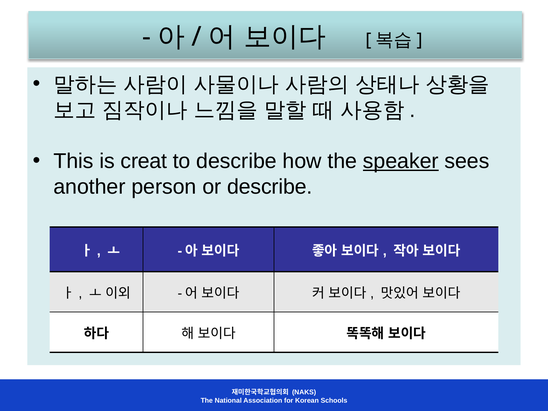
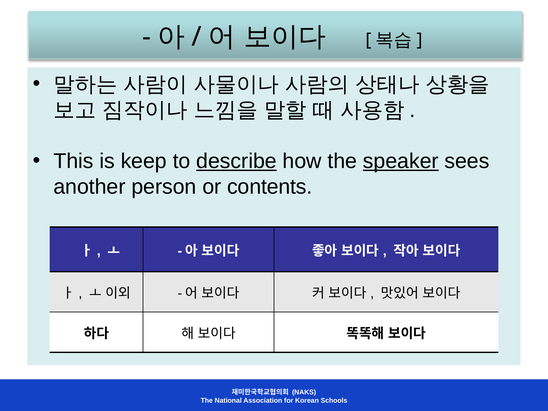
creat: creat -> keep
describe at (237, 161) underline: none -> present
or describe: describe -> contents
